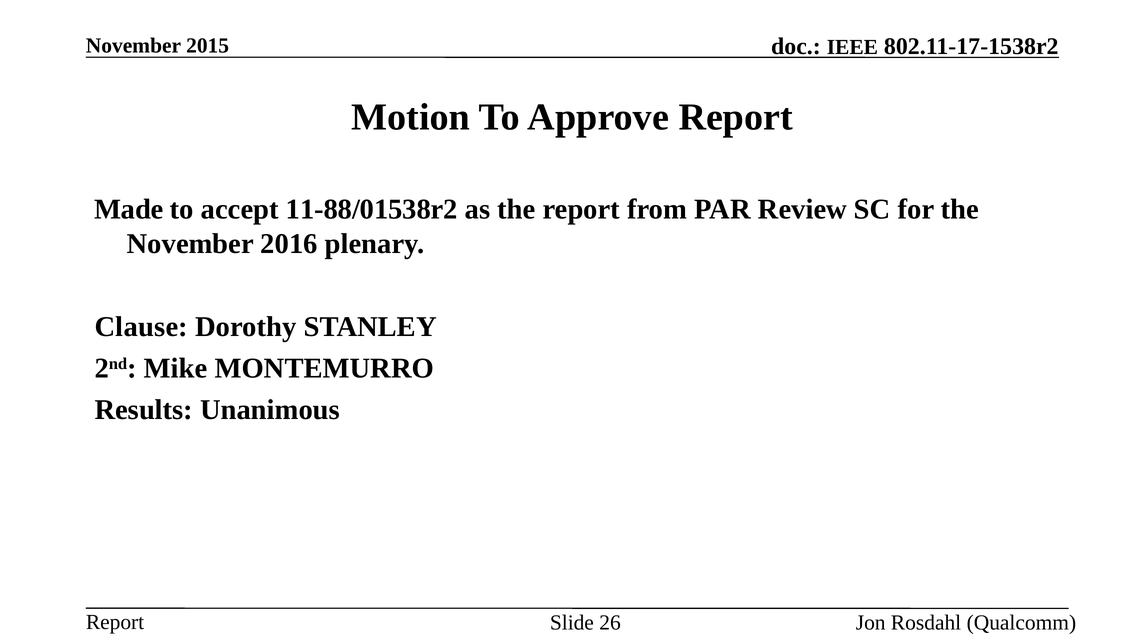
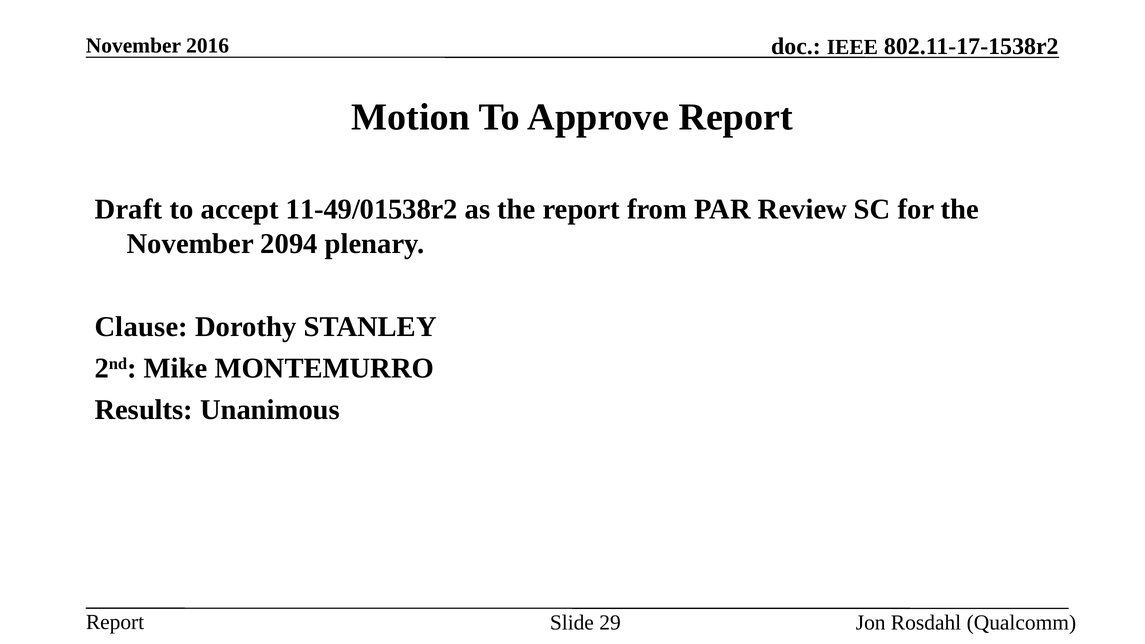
2015: 2015 -> 2016
Made: Made -> Draft
11-88/01538r2: 11-88/01538r2 -> 11-49/01538r2
2016: 2016 -> 2094
26: 26 -> 29
